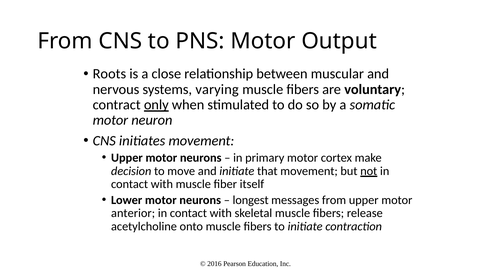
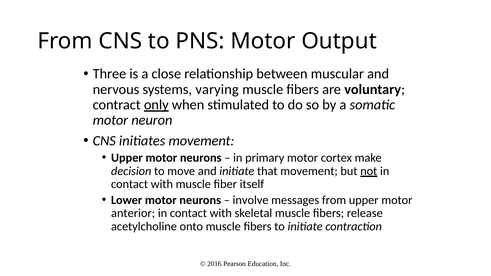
Roots: Roots -> Three
longest: longest -> involve
